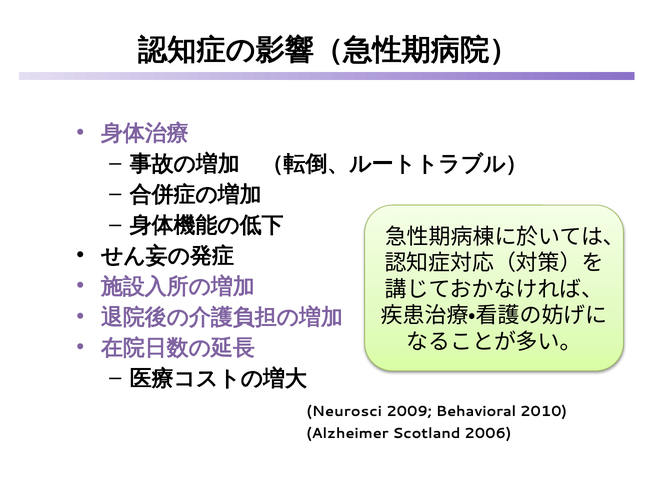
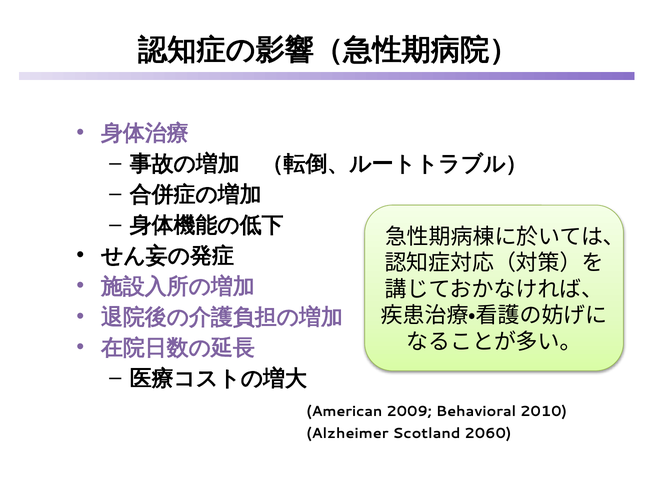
Neurosci: Neurosci -> American
2006: 2006 -> 2060
